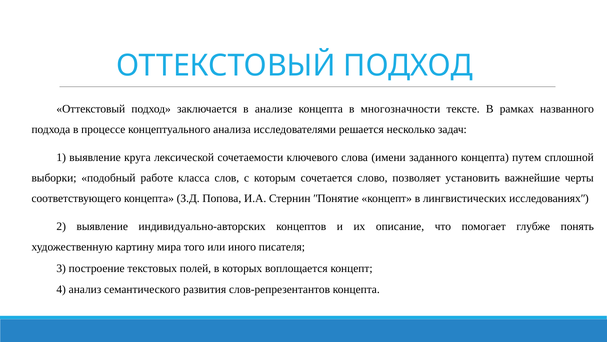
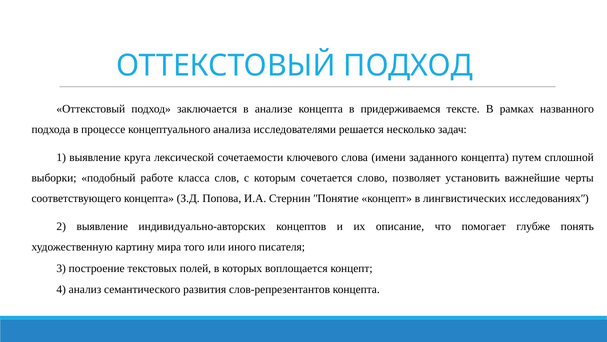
многозначности: многозначности -> придерживаемся
